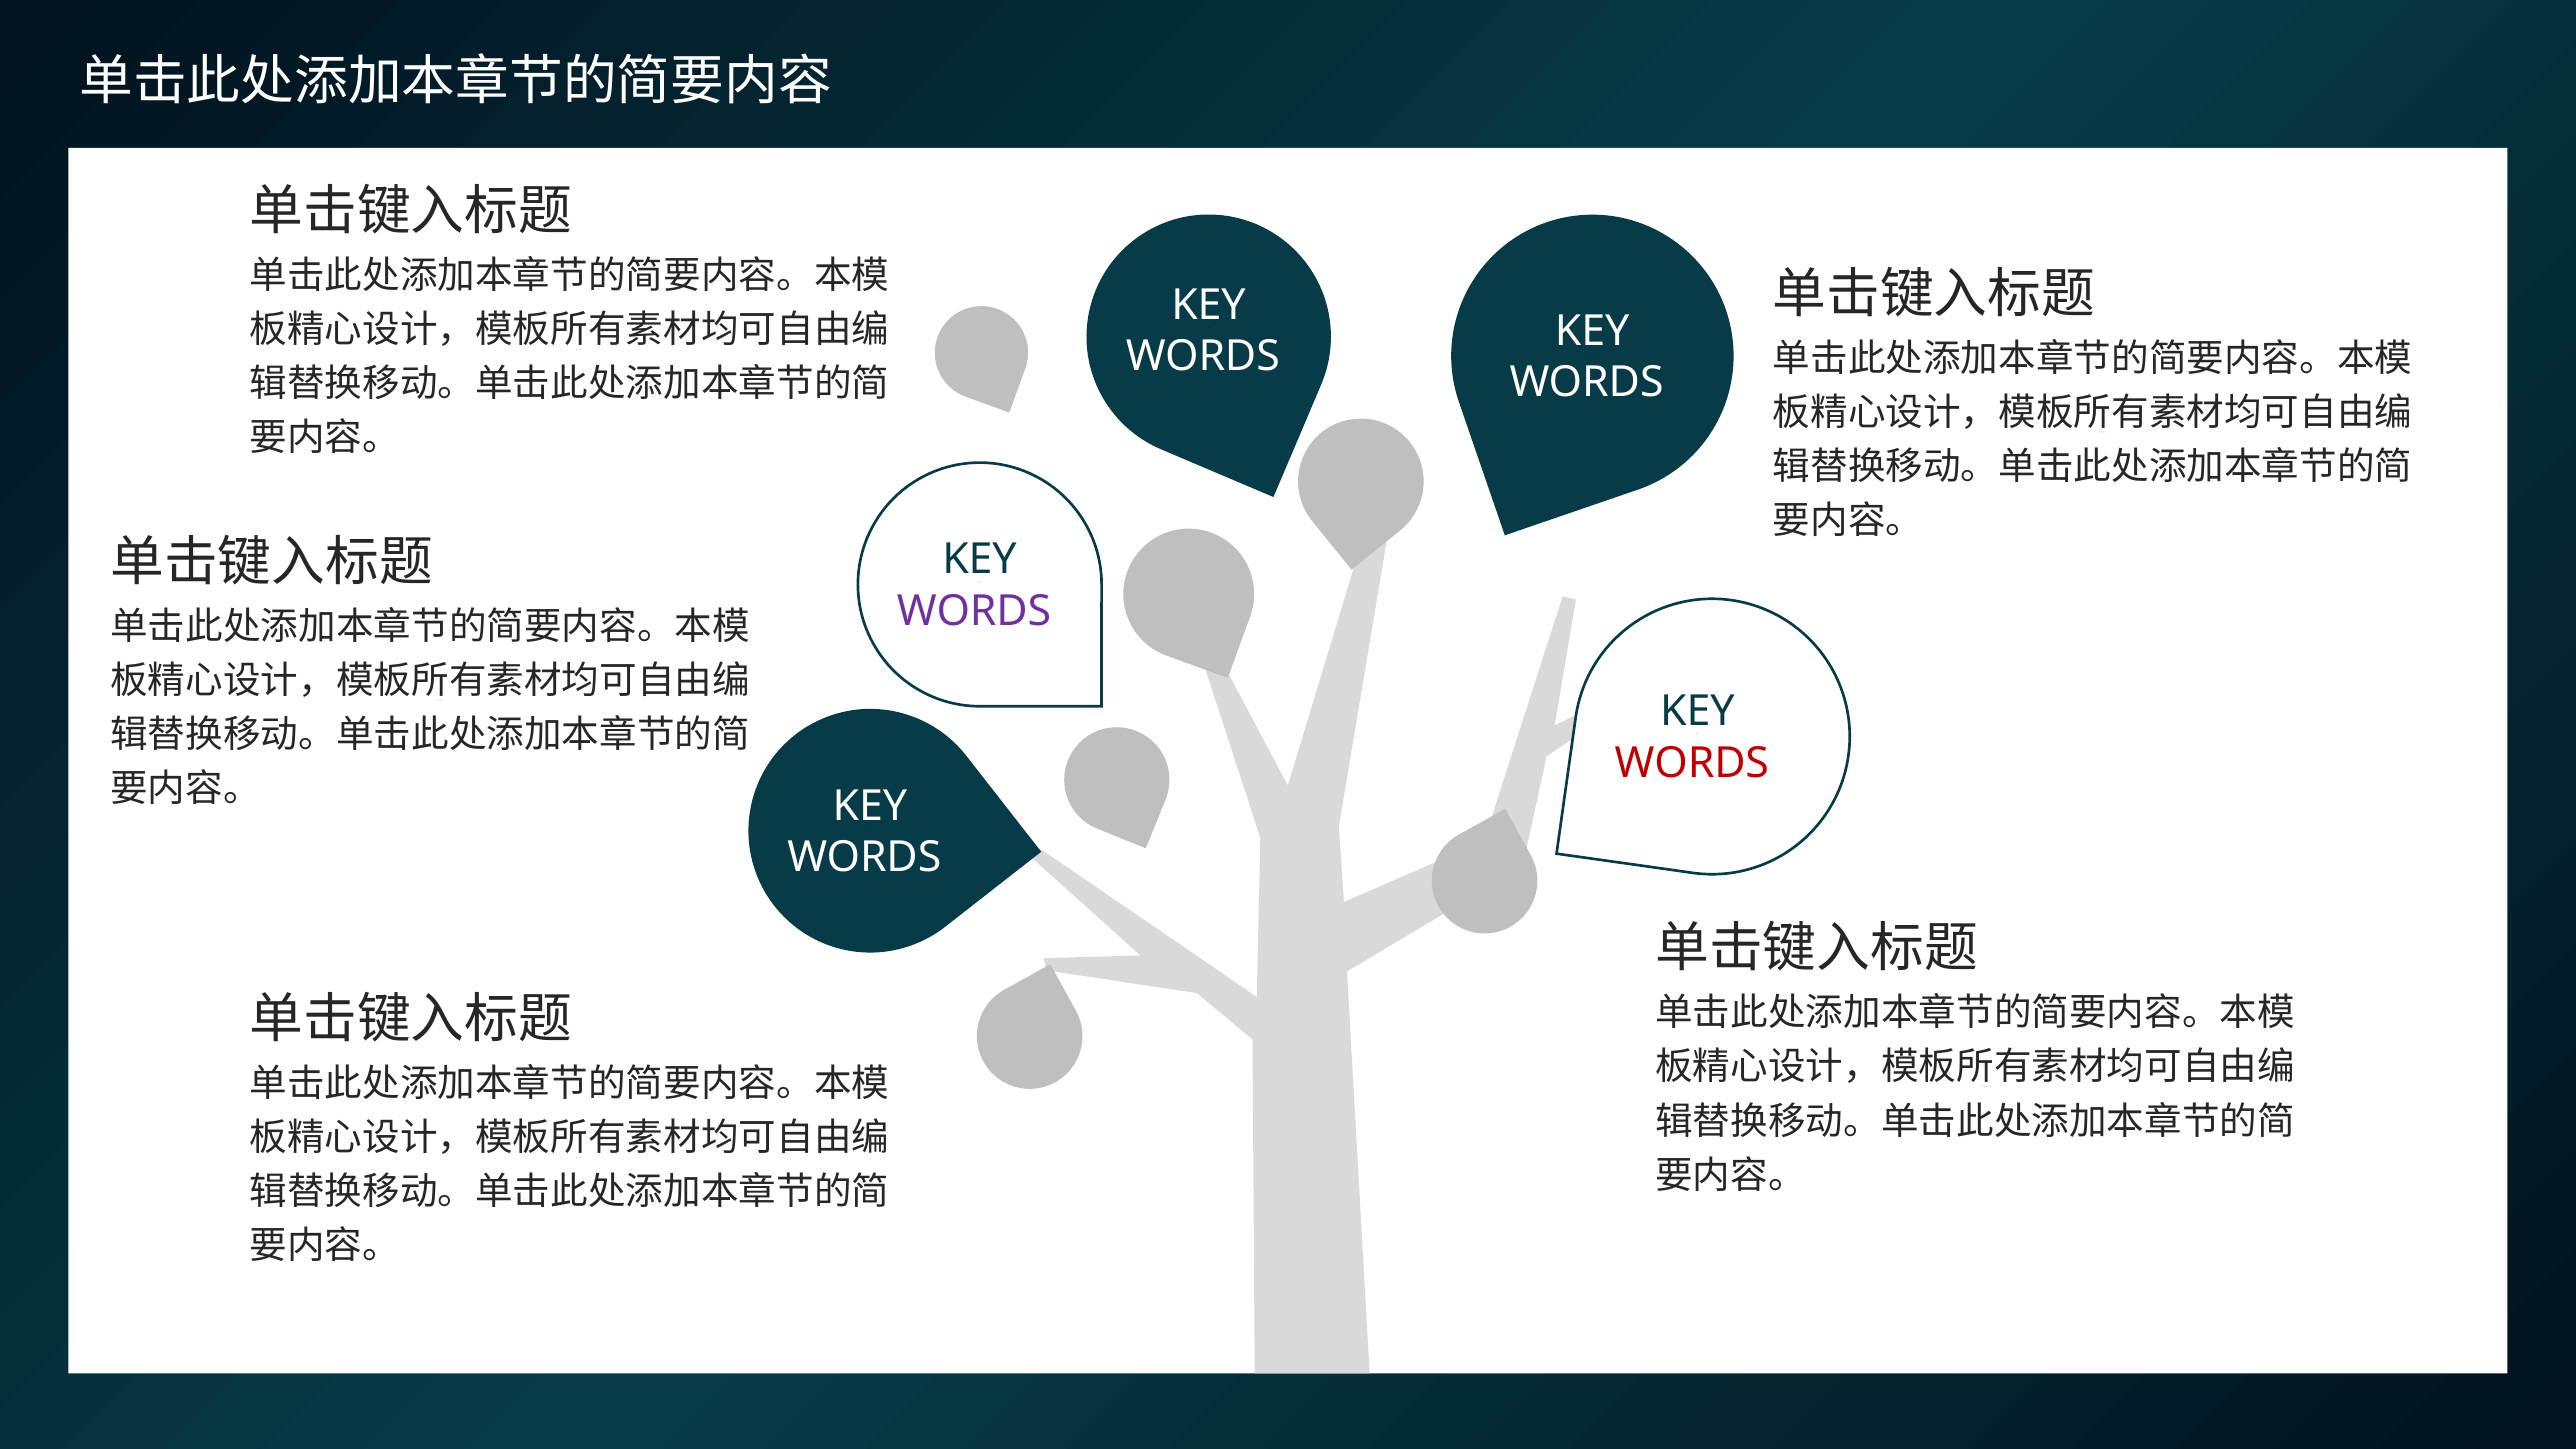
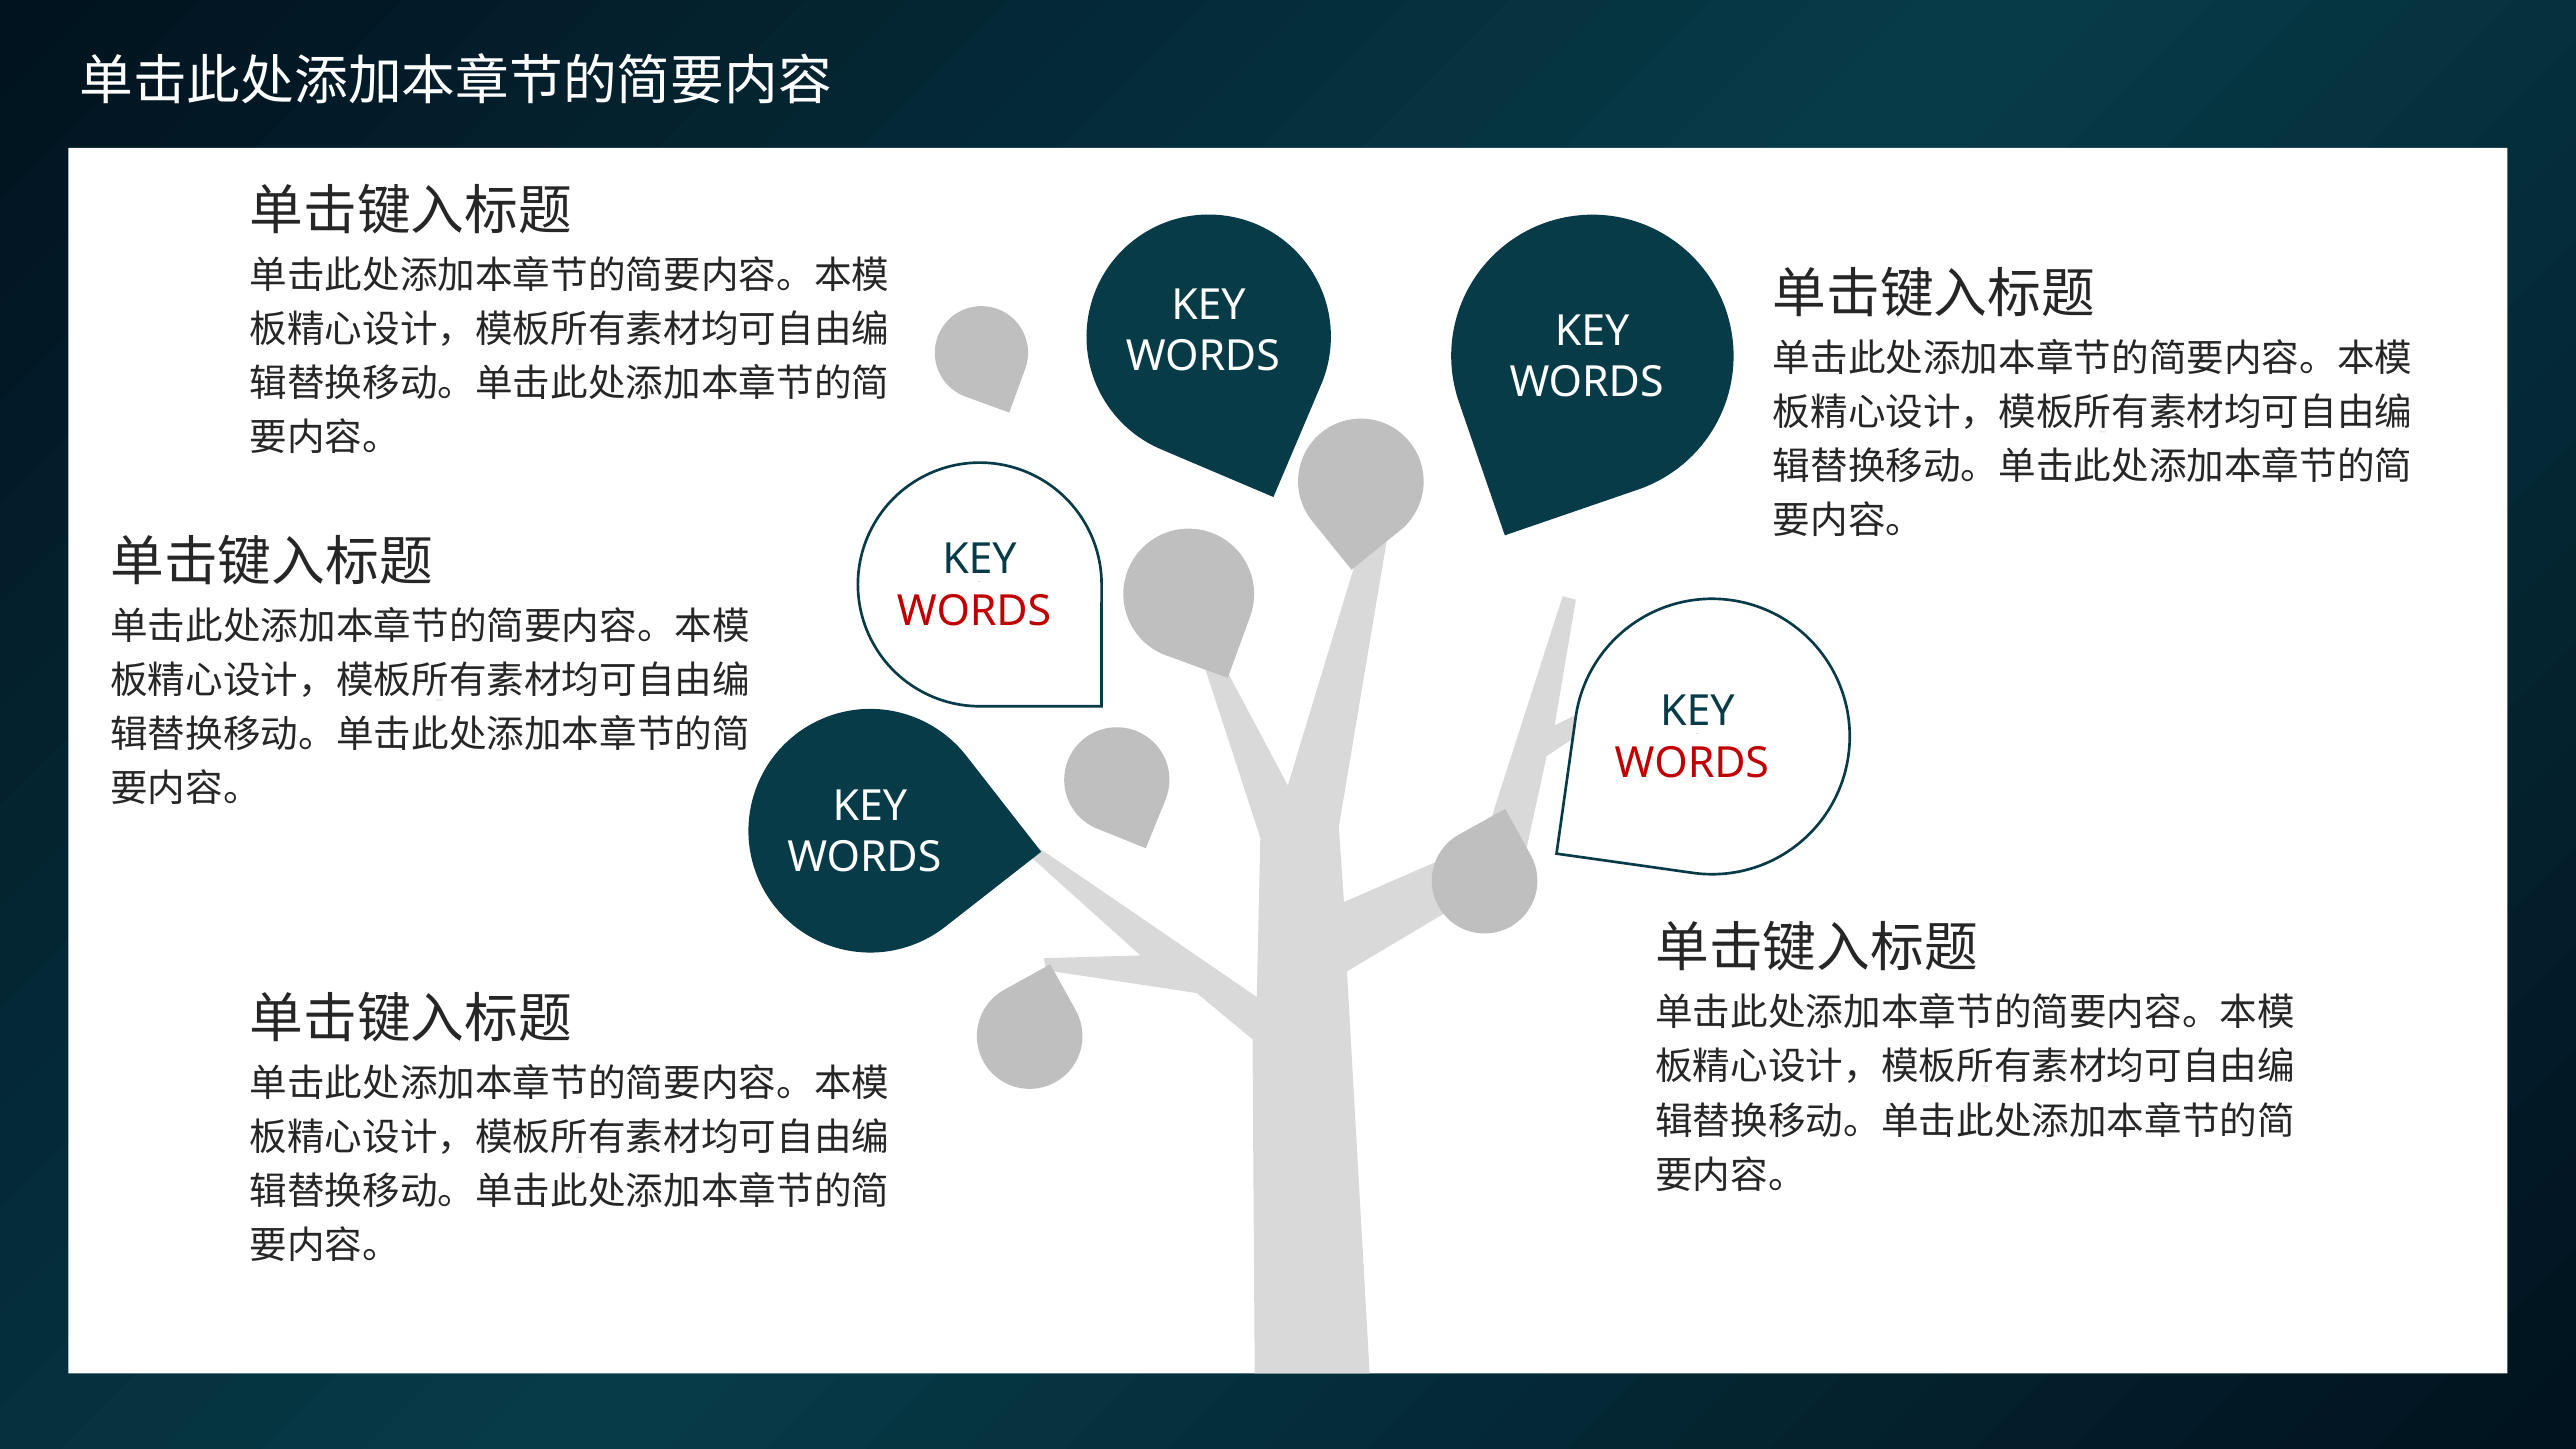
WORDS at (974, 611) colour: purple -> red
